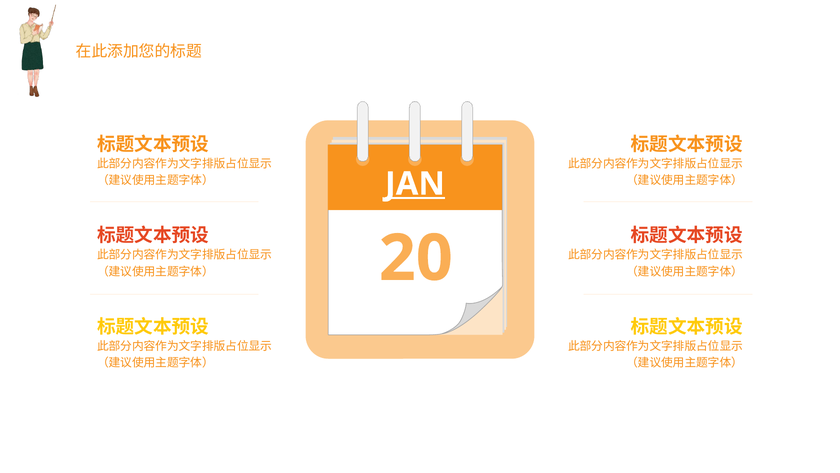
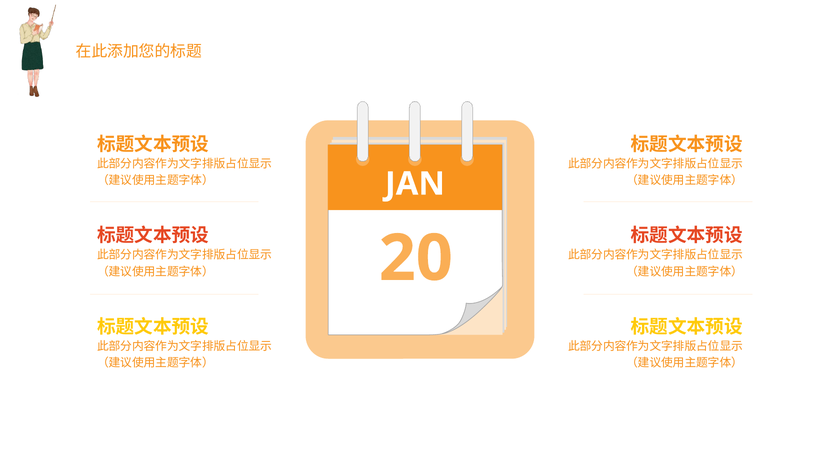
JAN underline: present -> none
